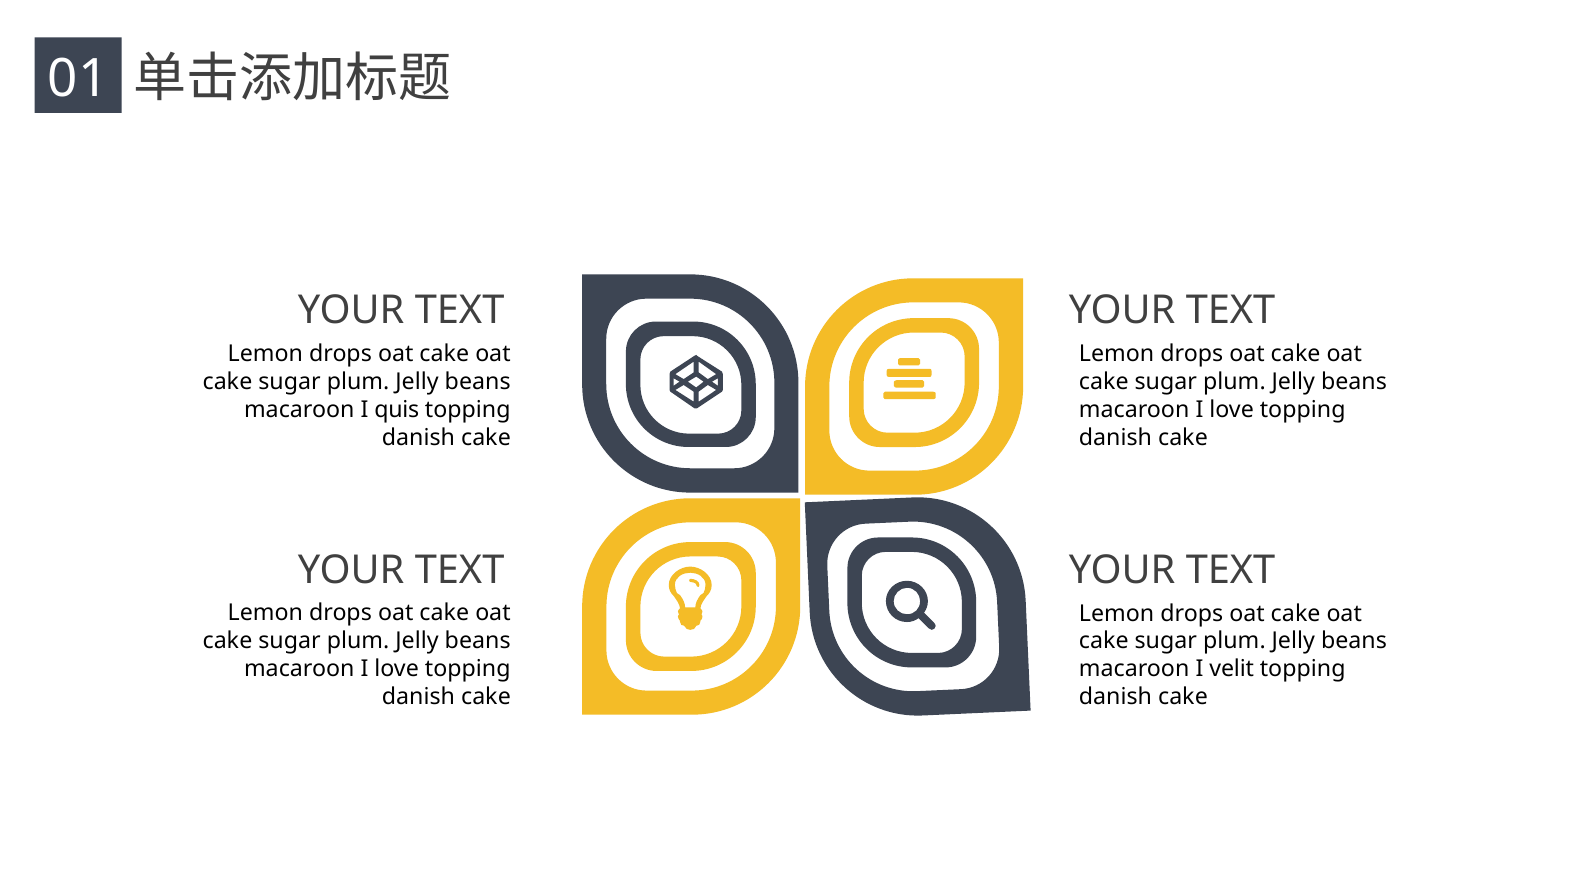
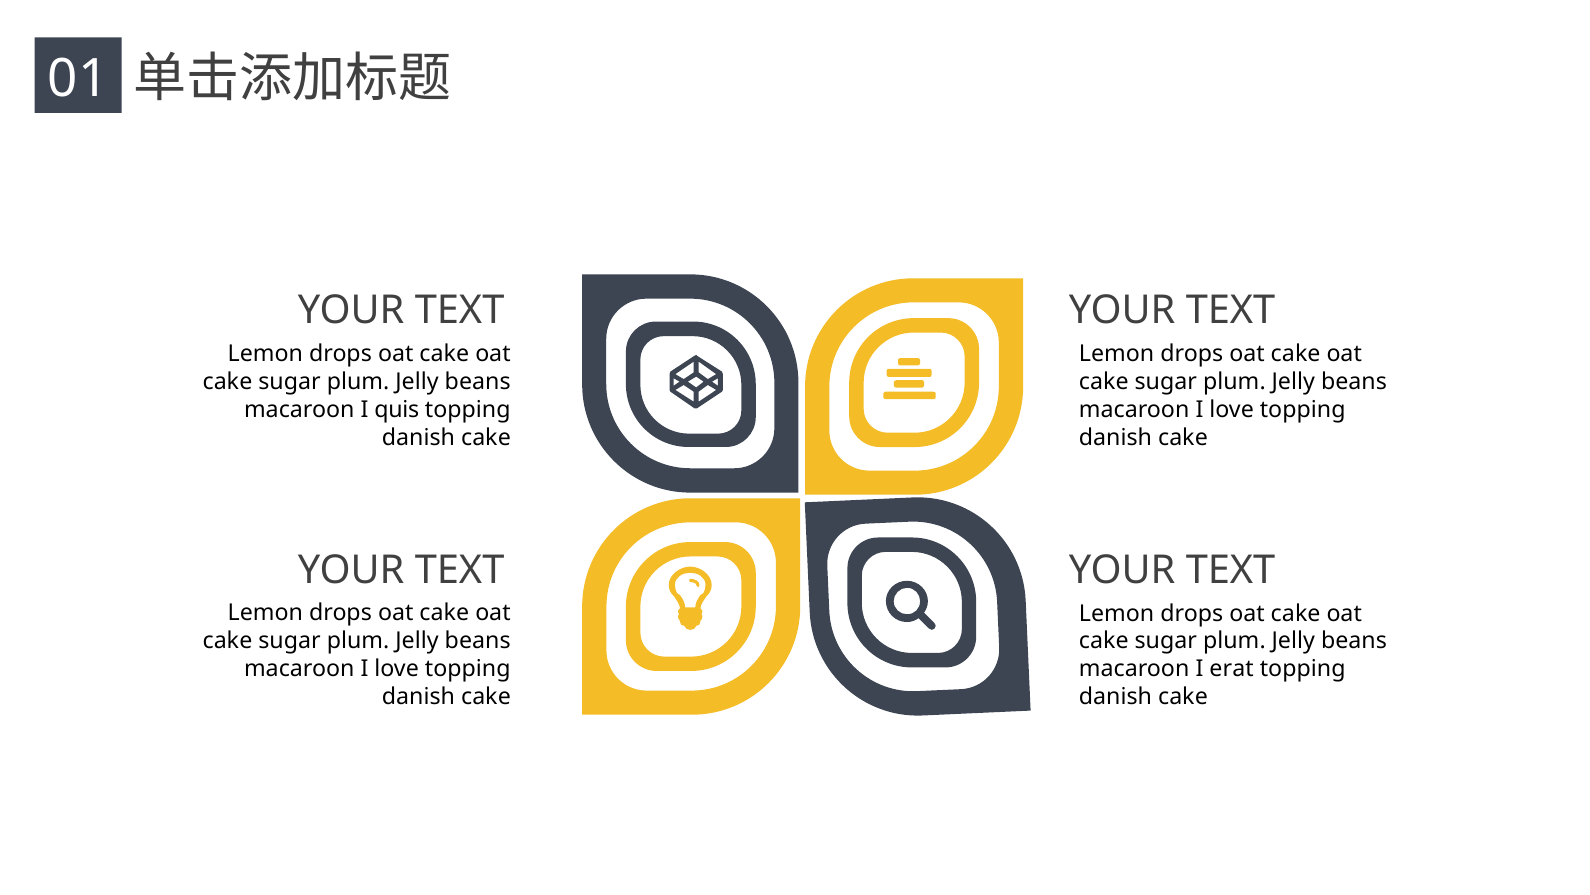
velit: velit -> erat
